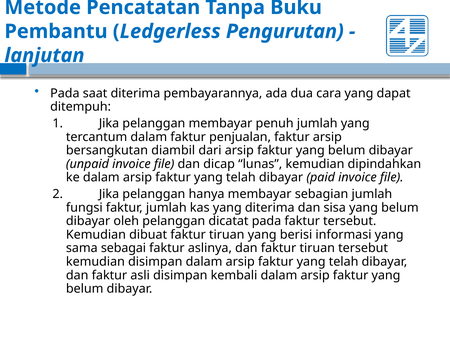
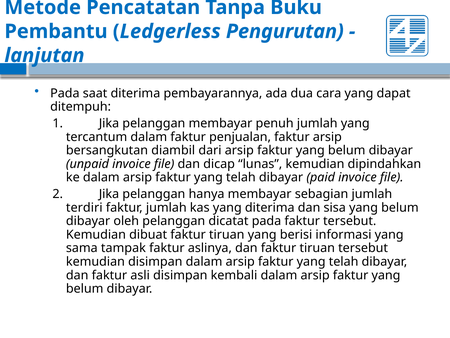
fungsi: fungsi -> terdiri
sebagai: sebagai -> tampak
